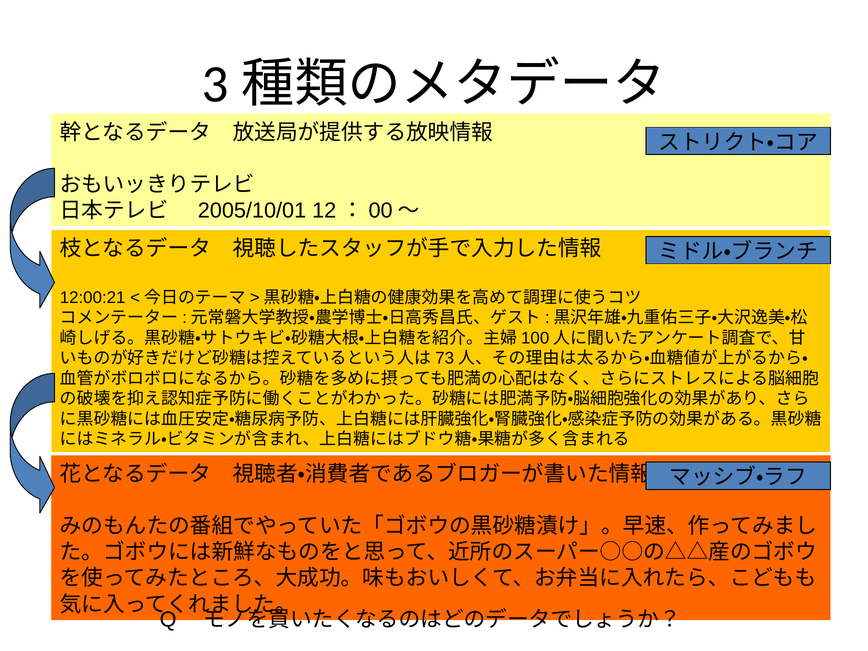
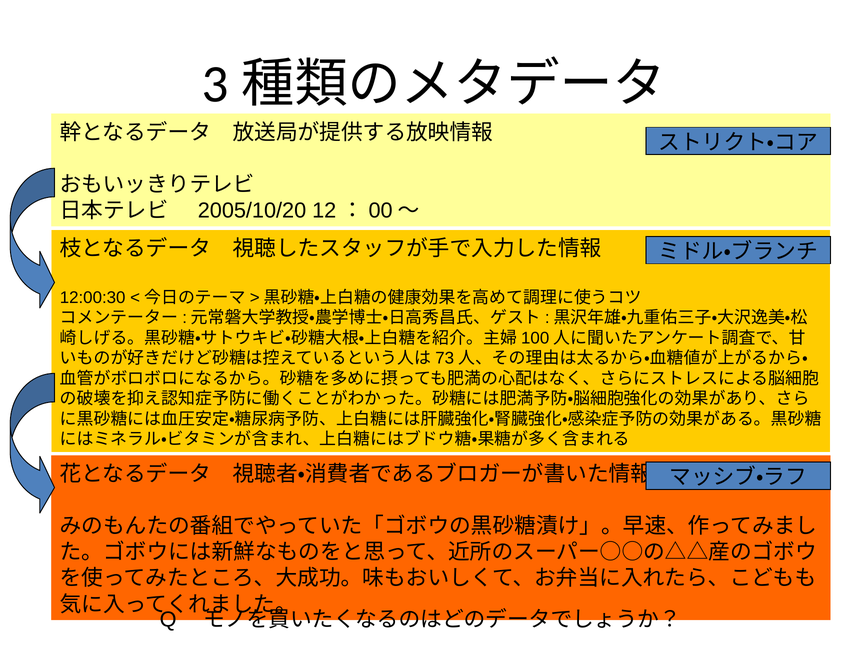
2005/10/01: 2005/10/01 -> 2005/10/20
12:00:21: 12:00:21 -> 12:00:30
